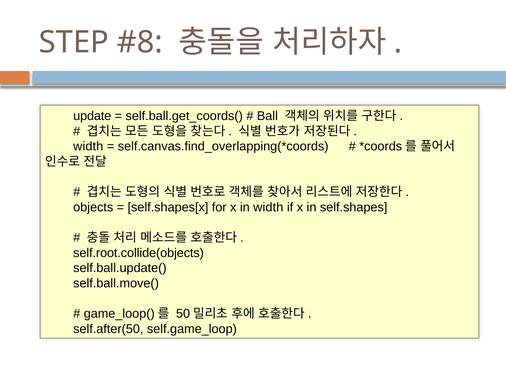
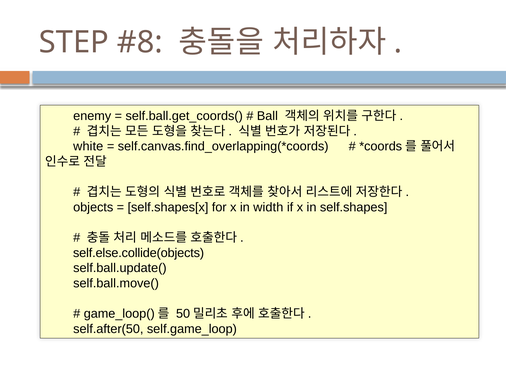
update: update -> enemy
width at (88, 146): width -> white
self.root.collide(objects: self.root.collide(objects -> self.else.collide(objects
